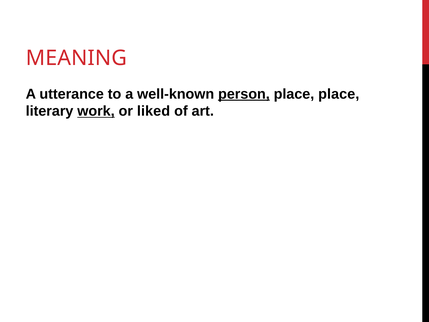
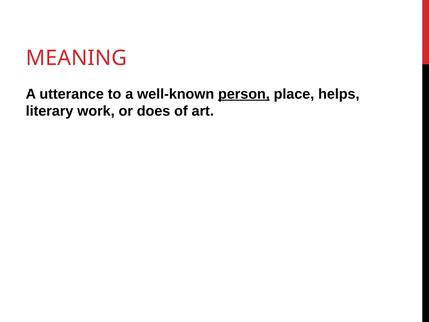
place place: place -> helps
work underline: present -> none
liked: liked -> does
